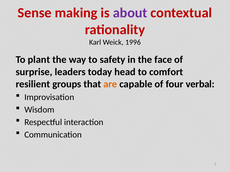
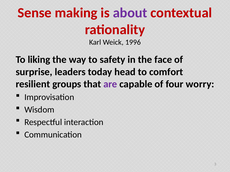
plant: plant -> liking
are colour: orange -> purple
verbal: verbal -> worry
